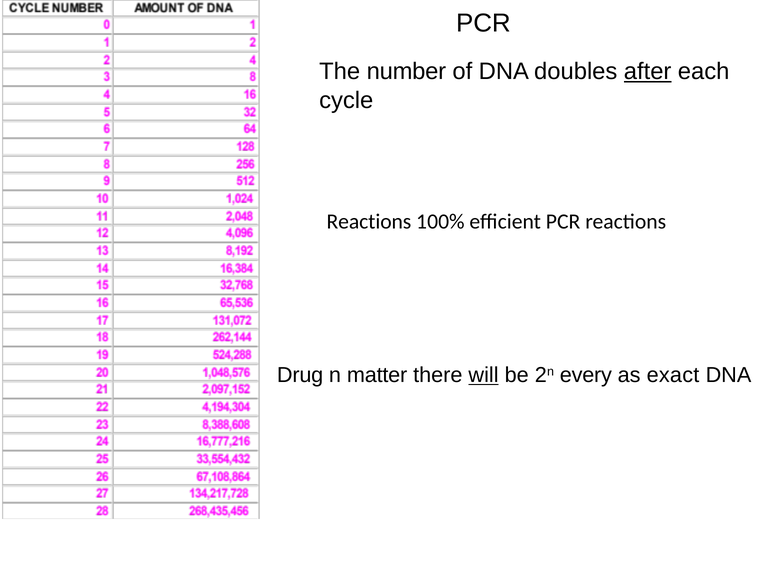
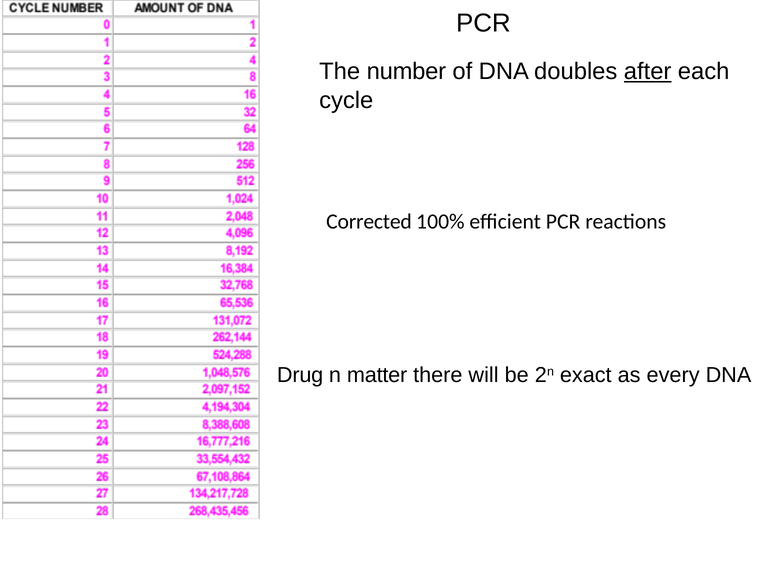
Reactions at (369, 221): Reactions -> Corrected
will underline: present -> none
every: every -> exact
exact: exact -> every
